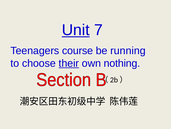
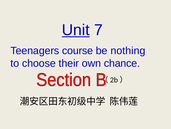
running: running -> nothing
their underline: present -> none
nothing: nothing -> chance
